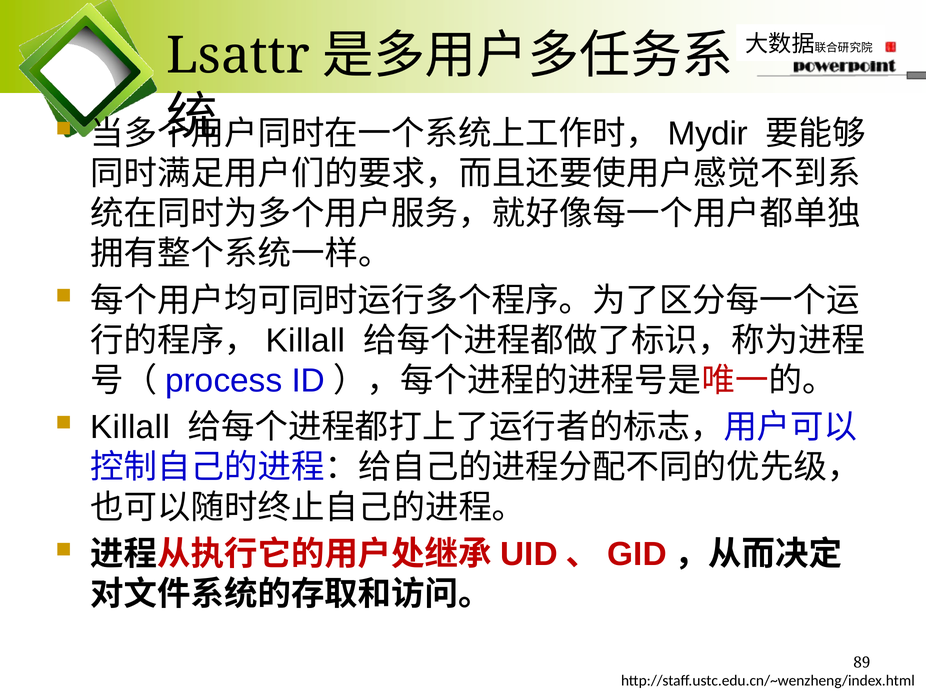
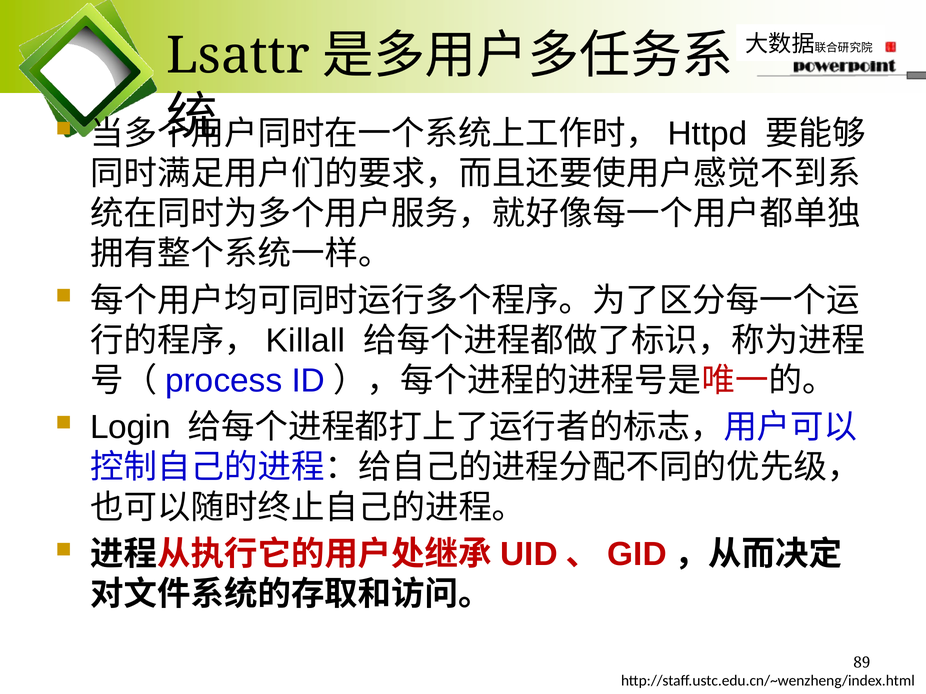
Mydir: Mydir -> Httpd
Killall at (130, 428): Killall -> Login
